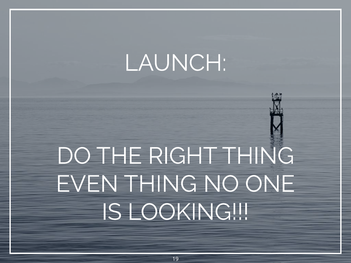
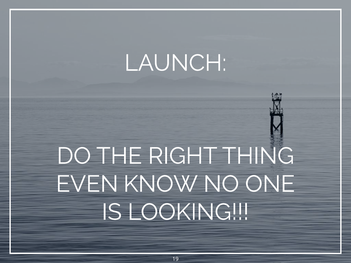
EVEN THING: THING -> KNOW
